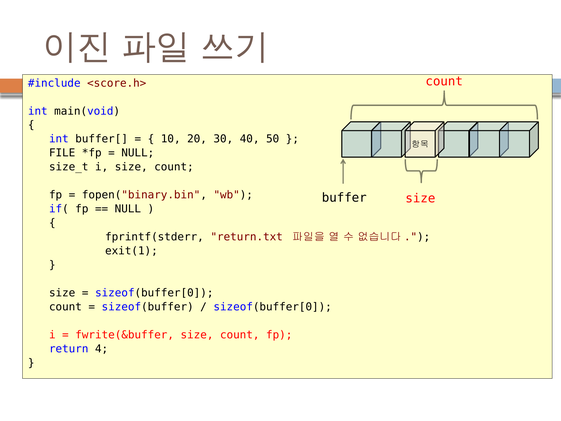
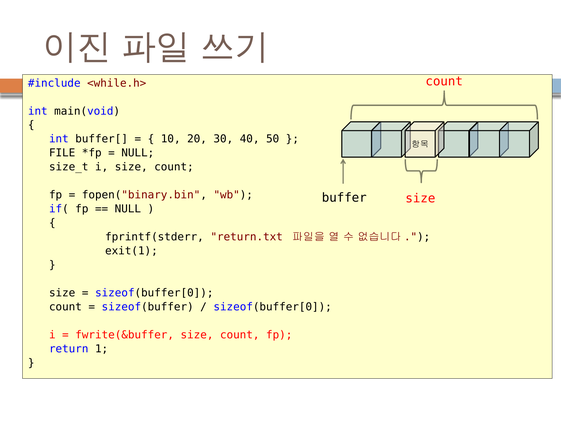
<score.h>: <score.h> -> <while.h>
4: 4 -> 1
